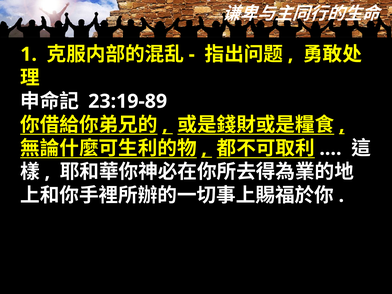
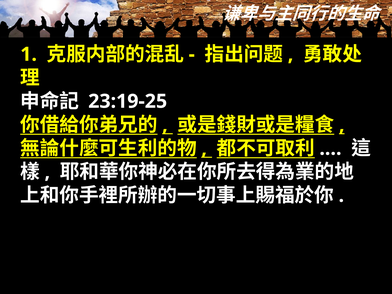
23:19-89: 23:19-89 -> 23:19-25
